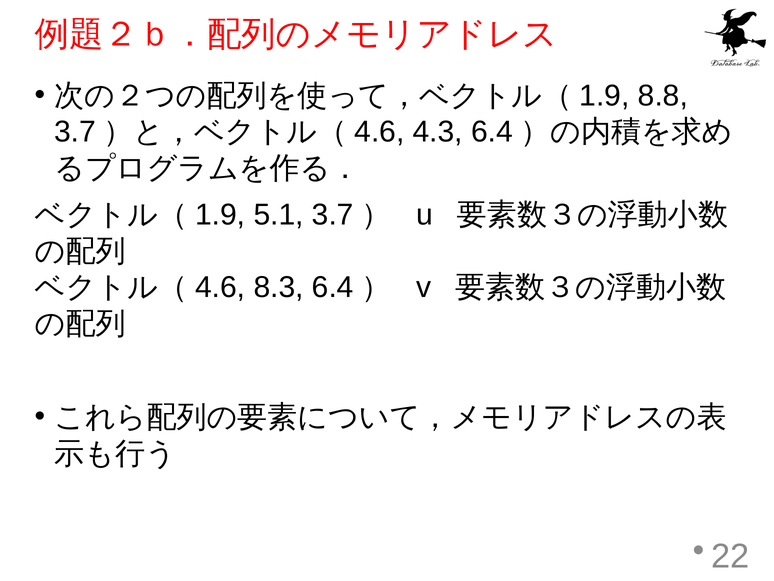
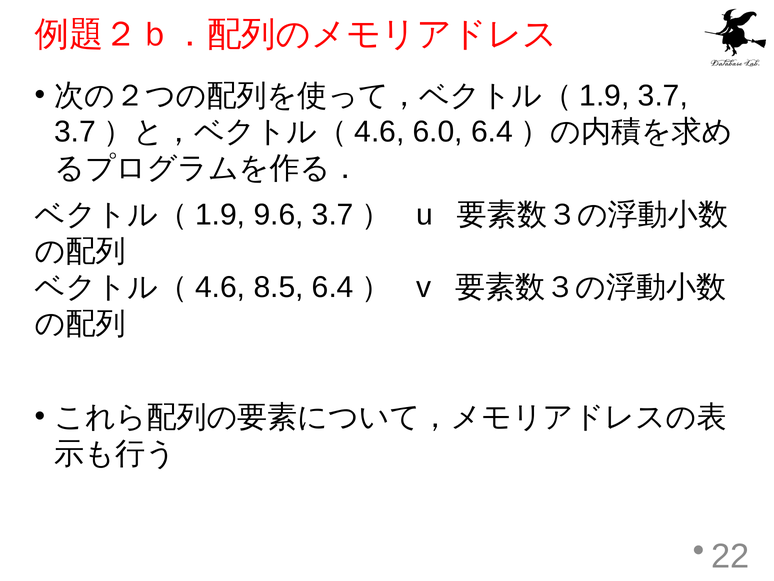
8.8 at (663, 96): 8.8 -> 3.7
4.3: 4.3 -> 6.0
5.1: 5.1 -> 9.6
8.3: 8.3 -> 8.5
